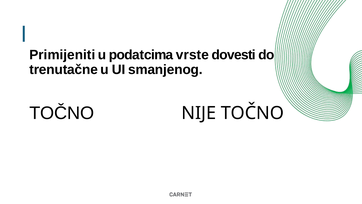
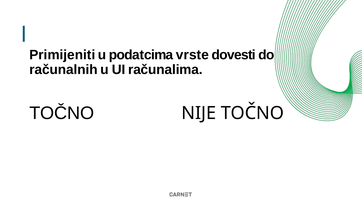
trenutačne: trenutačne -> računalnih
smanjenog: smanjenog -> računalima
